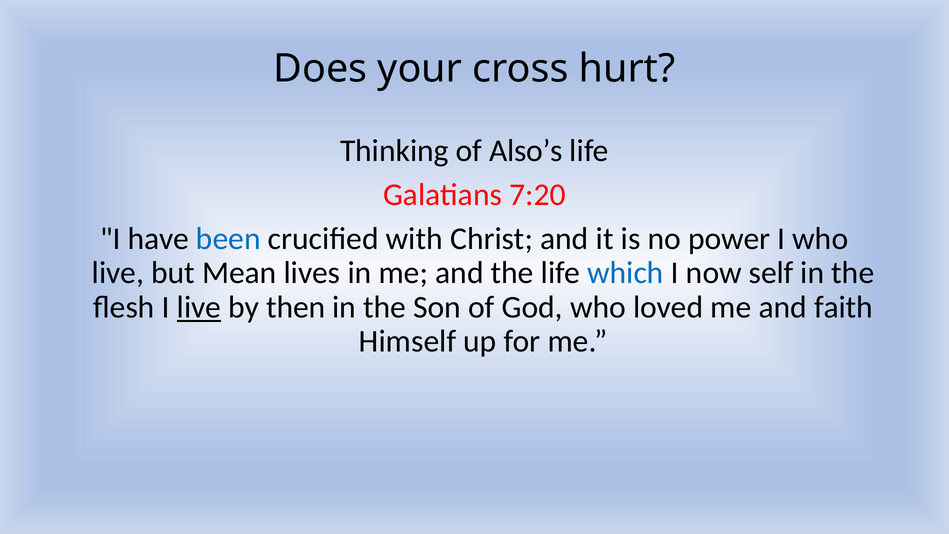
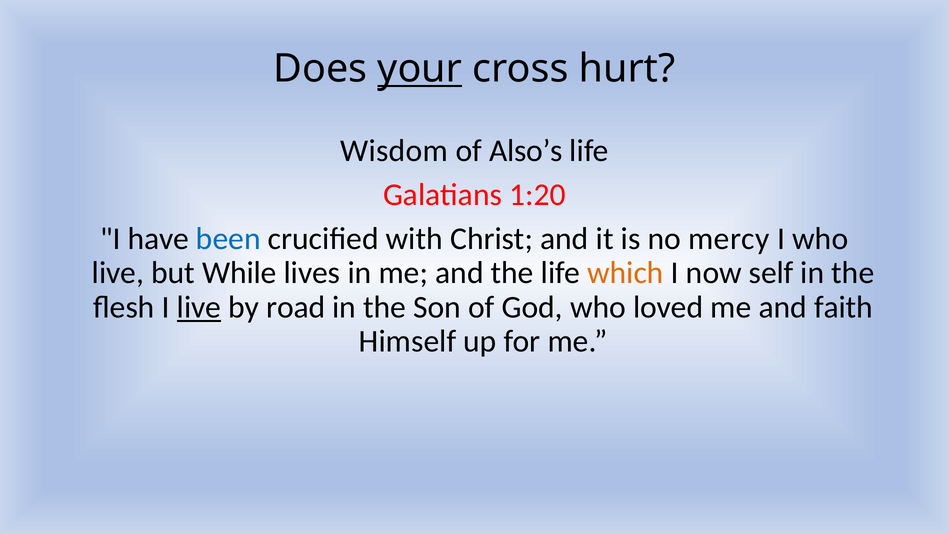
your underline: none -> present
Thinking: Thinking -> Wisdom
7:20: 7:20 -> 1:20
power: power -> mercy
Mean: Mean -> While
which colour: blue -> orange
then: then -> road
